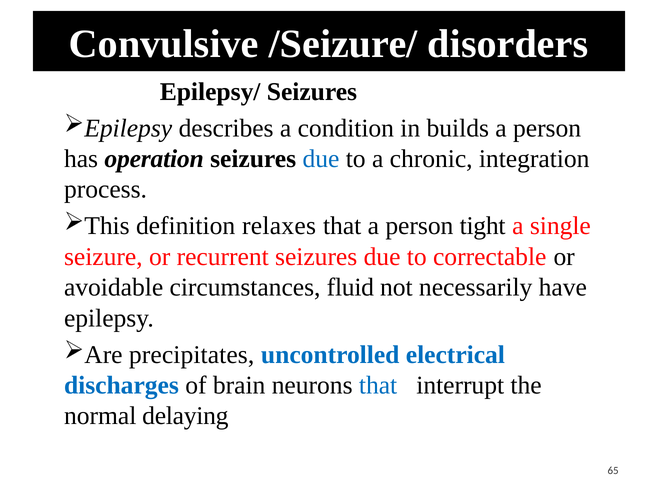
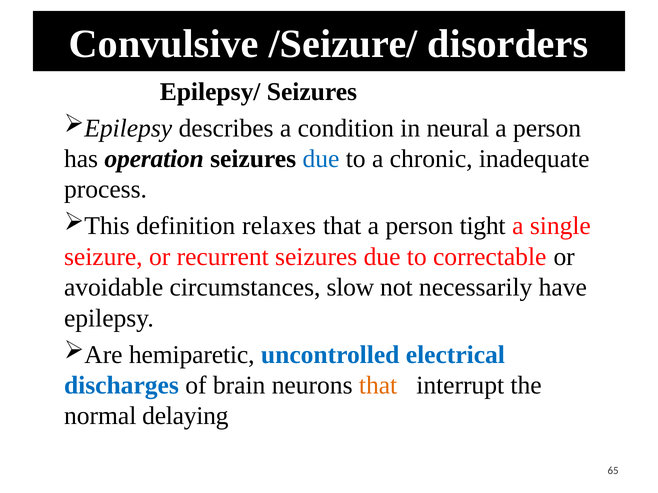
builds: builds -> neural
integration: integration -> inadequate
fluid: fluid -> slow
precipitates: precipitates -> hemiparetic
that at (378, 386) colour: blue -> orange
